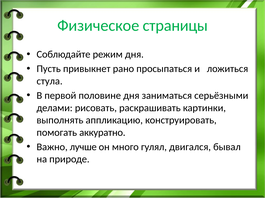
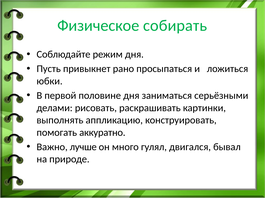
страницы: страницы -> собирать
стула: стула -> юбки
